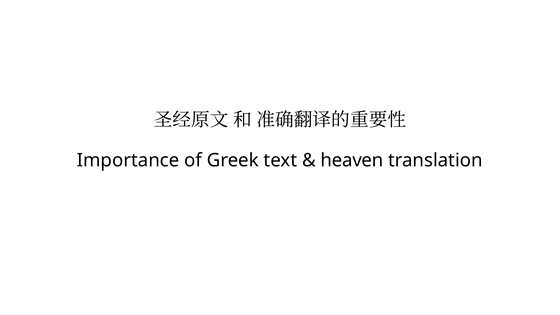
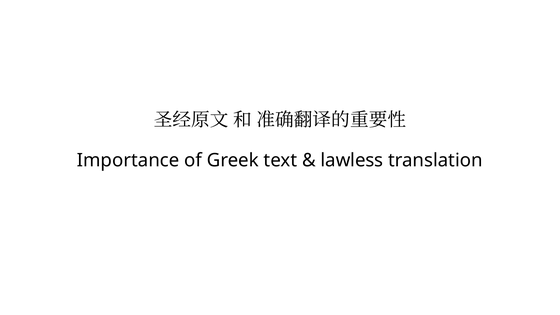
heaven: heaven -> lawless
